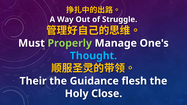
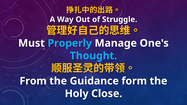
Properly colour: light green -> light blue
Their: Their -> From
flesh: flesh -> form
